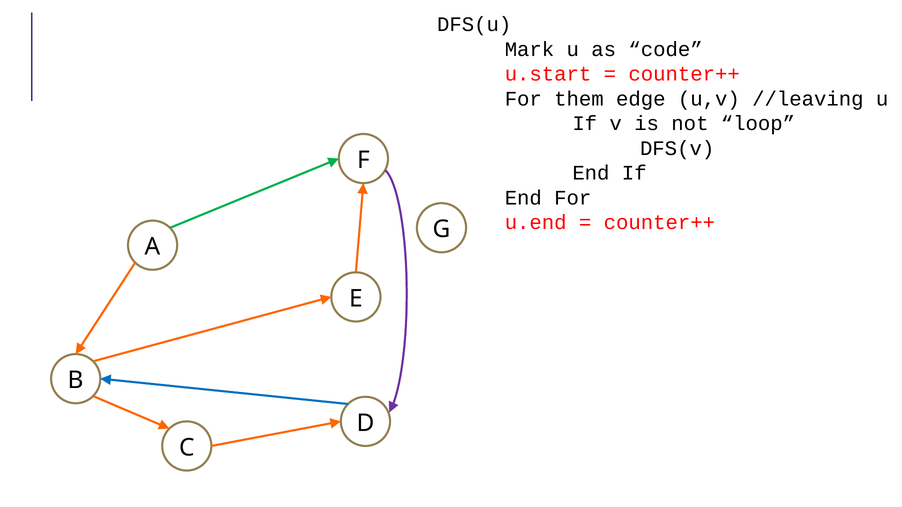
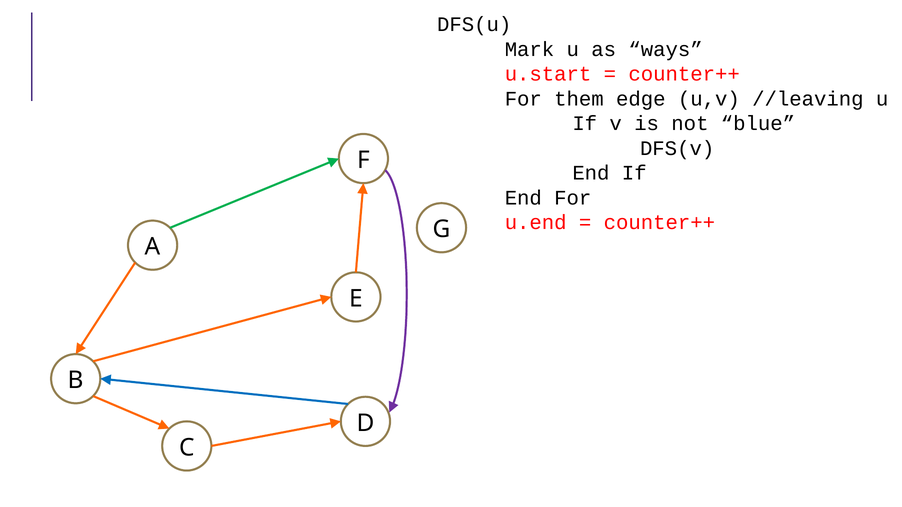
code: code -> ways
loop: loop -> blue
